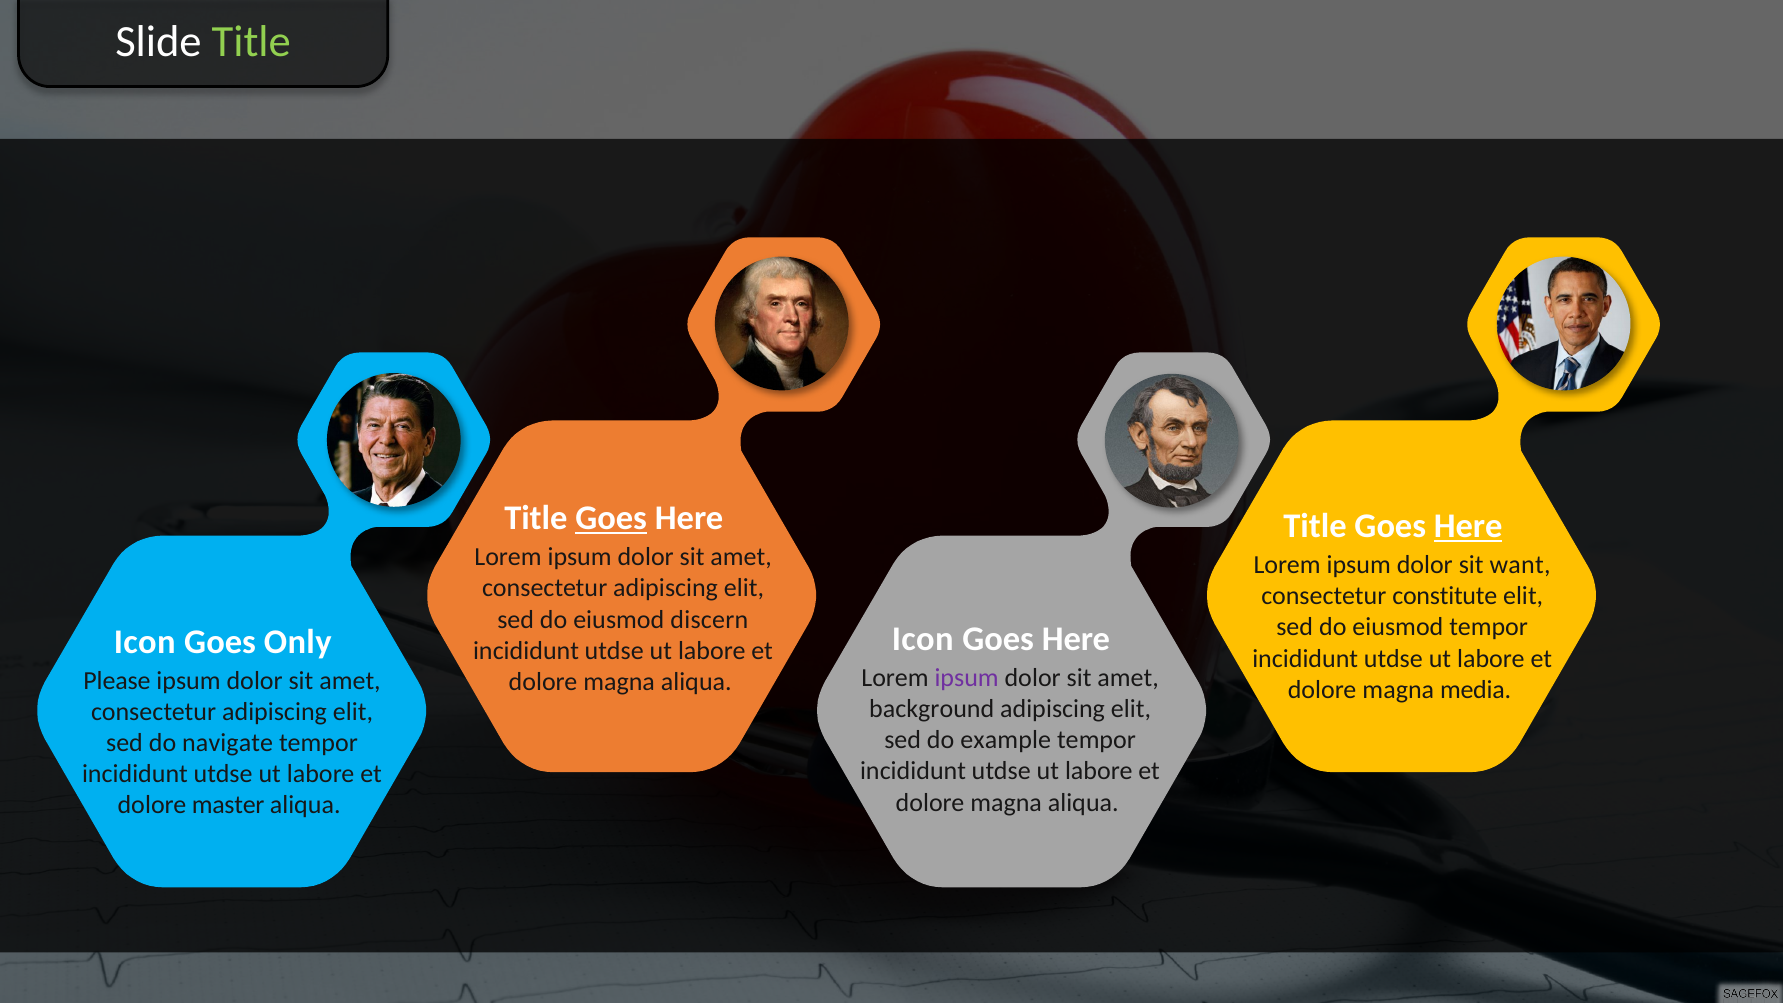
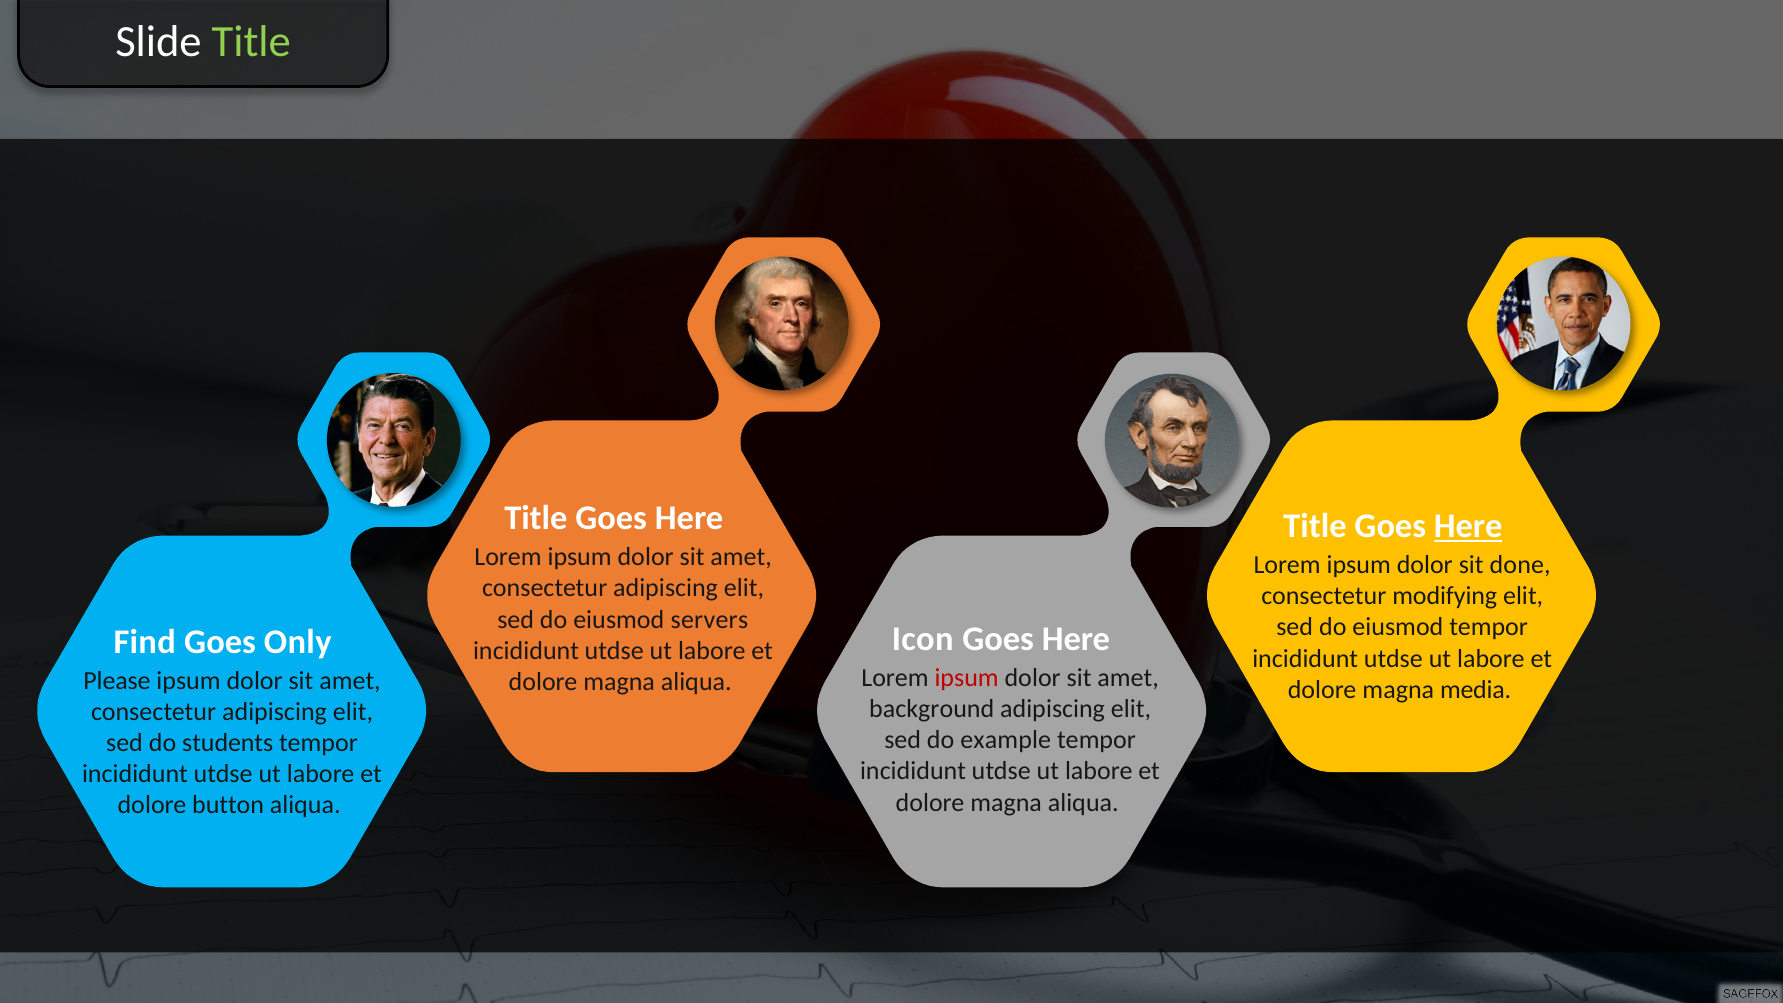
Goes at (611, 518) underline: present -> none
want: want -> done
constitute: constitute -> modifying
discern: discern -> servers
Icon at (145, 642): Icon -> Find
ipsum at (967, 678) colour: purple -> red
navigate: navigate -> students
master: master -> button
